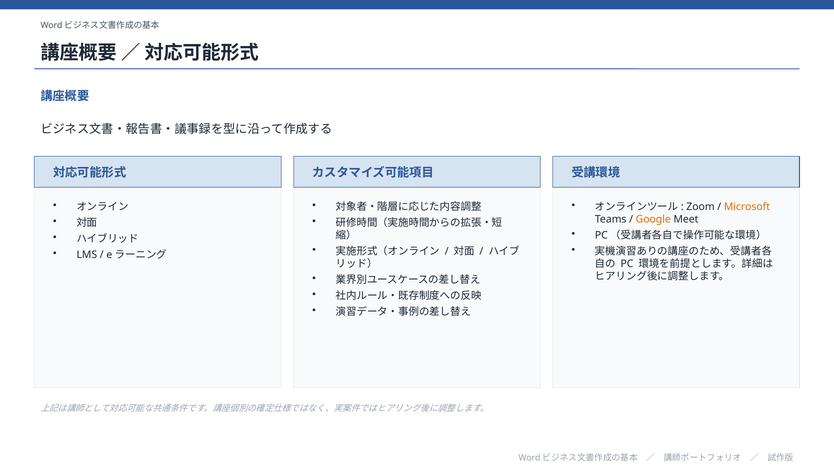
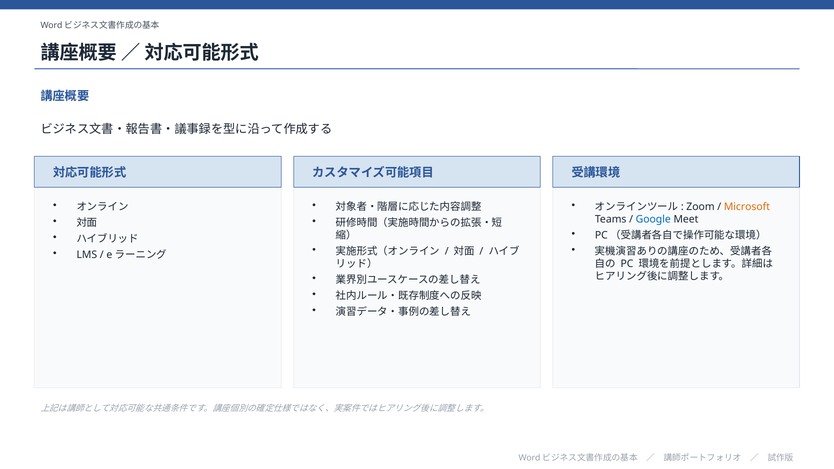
Google colour: orange -> blue
